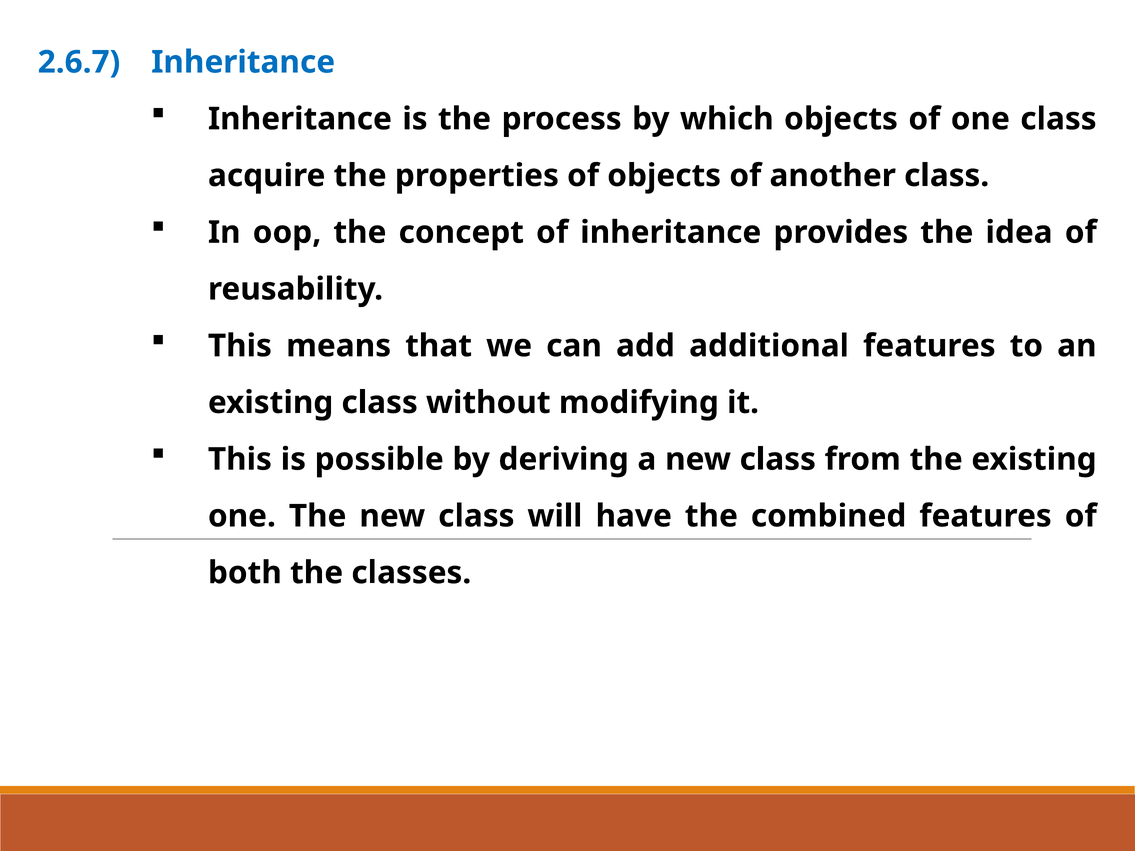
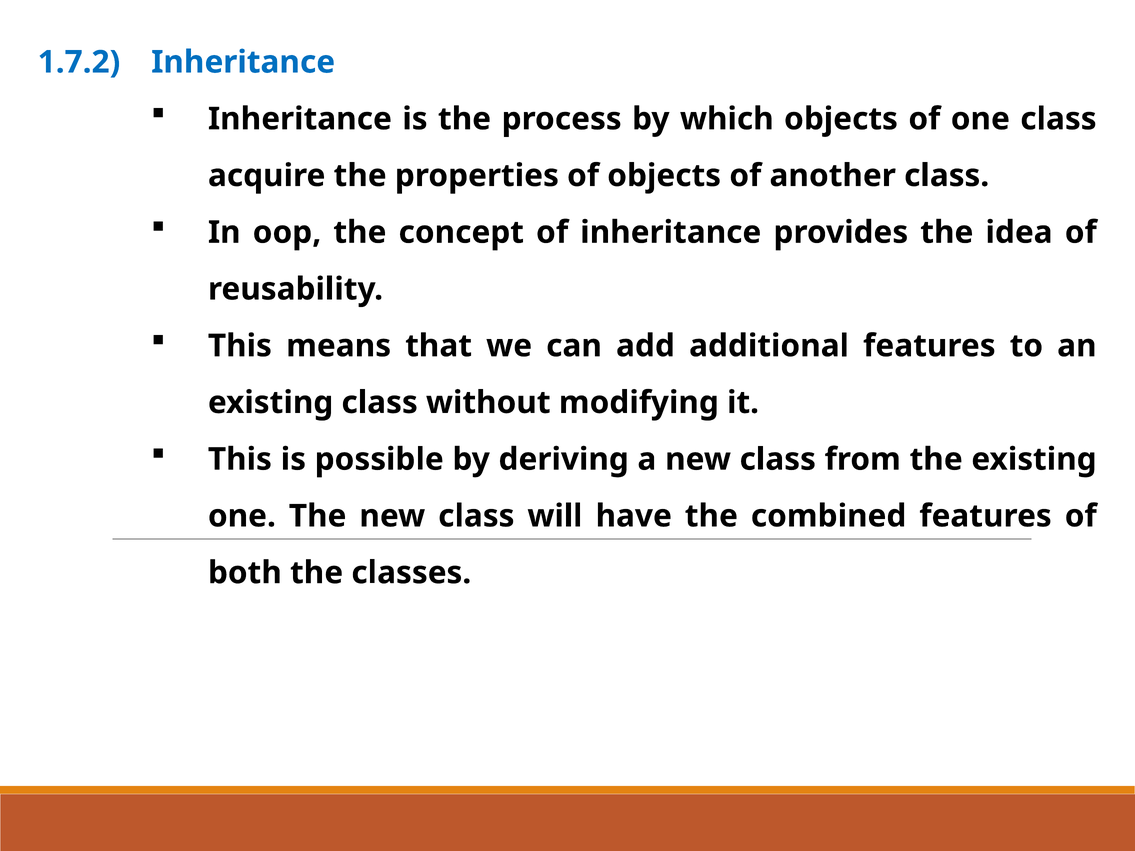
2.6.7: 2.6.7 -> 1.7.2
